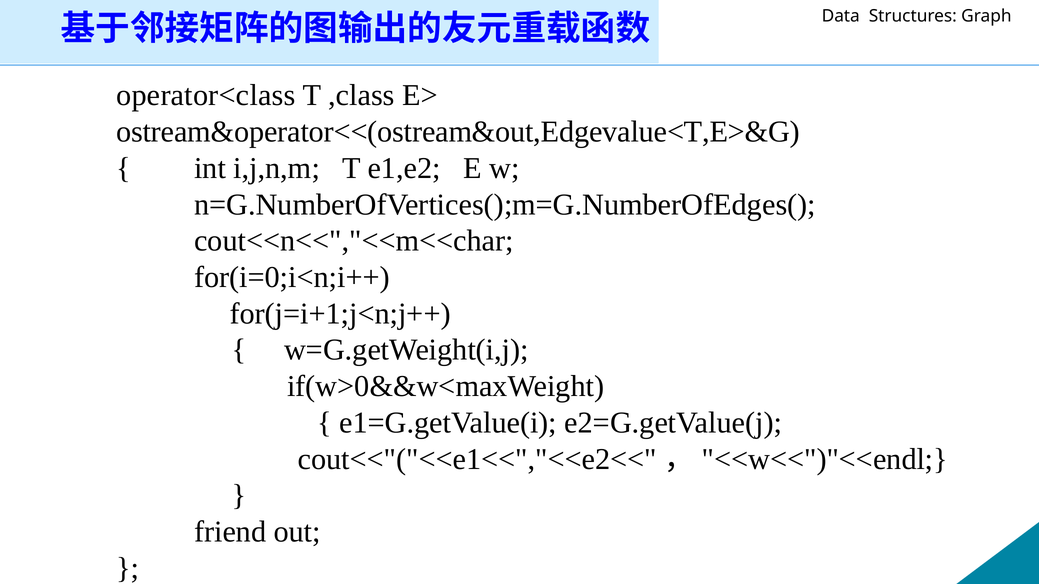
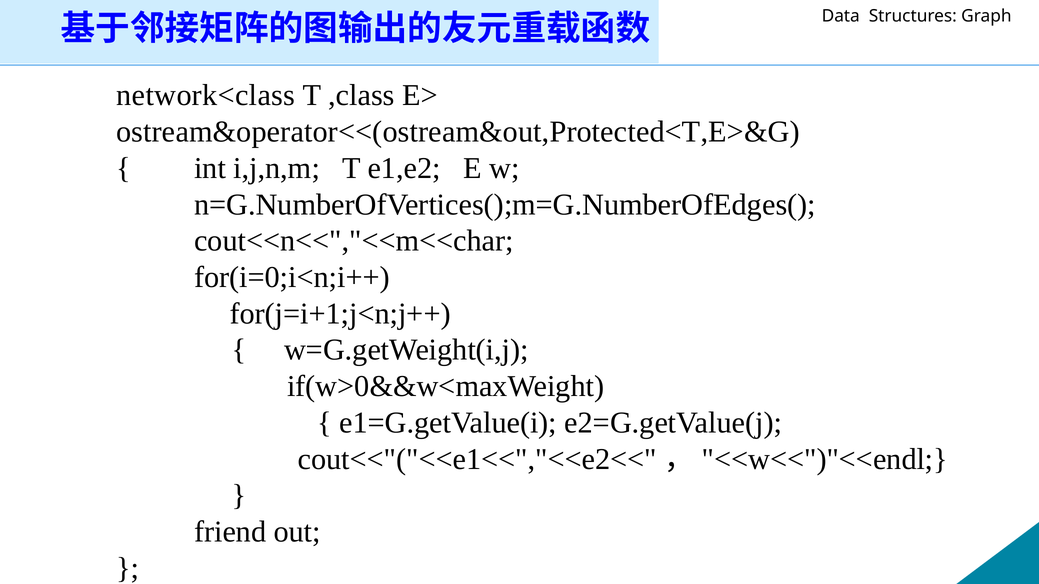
operator<class: operator<class -> network<class
ostream&operator<<(ostream&out,Edgevalue<T,E>&G: ostream&operator<<(ostream&out,Edgevalue<T,E>&G -> ostream&operator<<(ostream&out,Protected<T,E>&G
